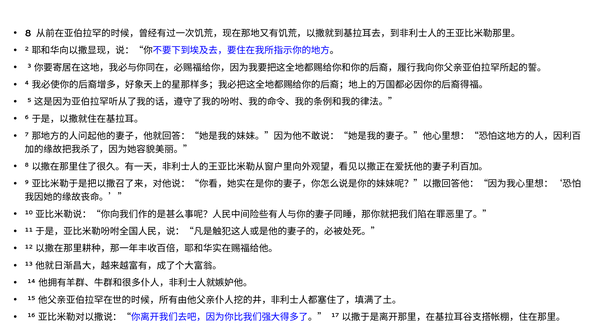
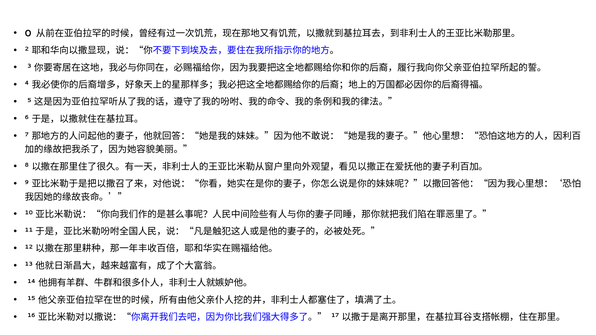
8 at (28, 33): 8 -> 0
